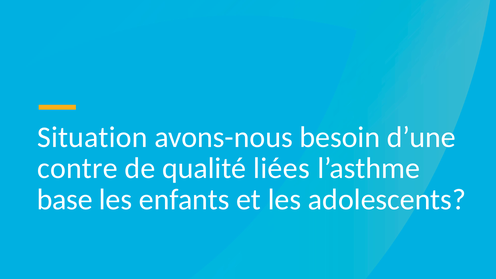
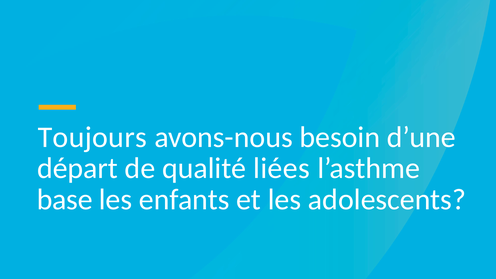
Situation: Situation -> Toujours
contre: contre -> départ
